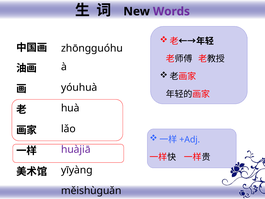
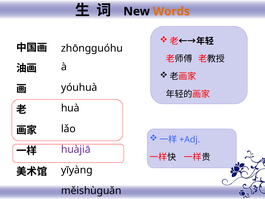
Words colour: purple -> orange
